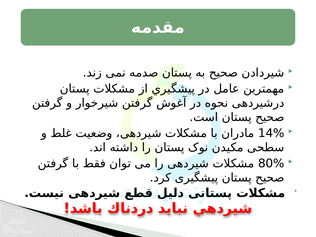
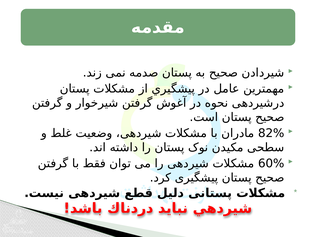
14%: 14% -> 82%
80%: 80% -> 60%
